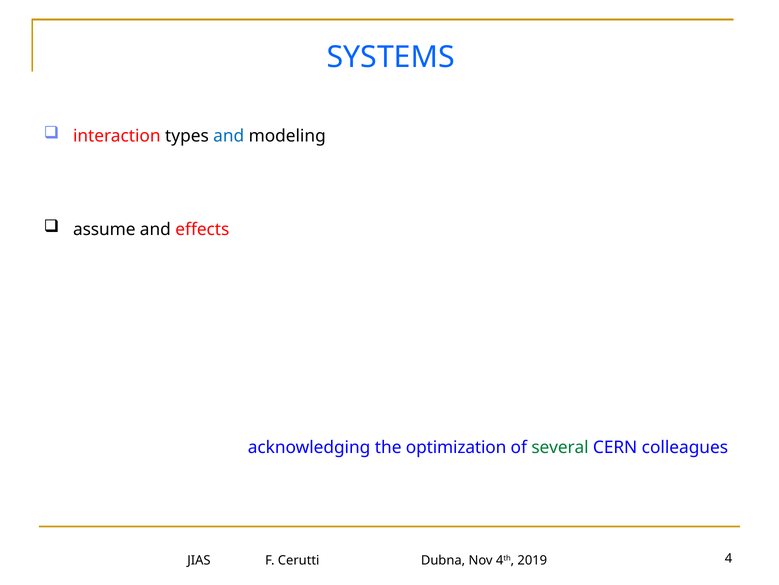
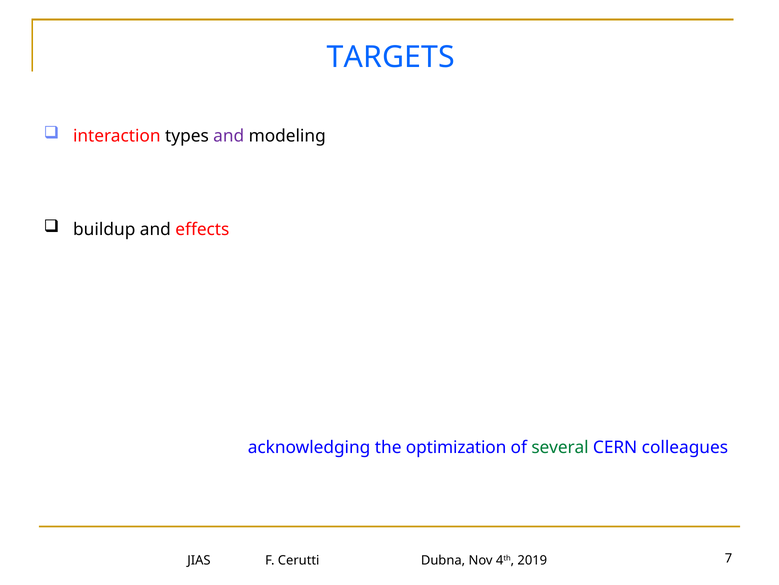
SYSTEMS: SYSTEMS -> TARGETS
and at (229, 136) colour: blue -> purple
assume: assume -> buildup
4: 4 -> 7
